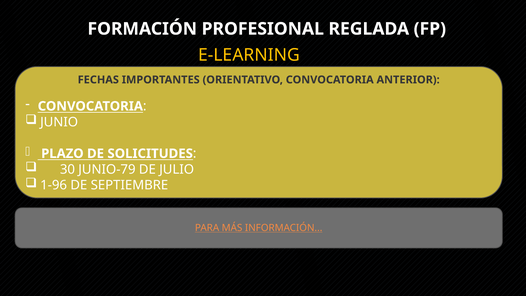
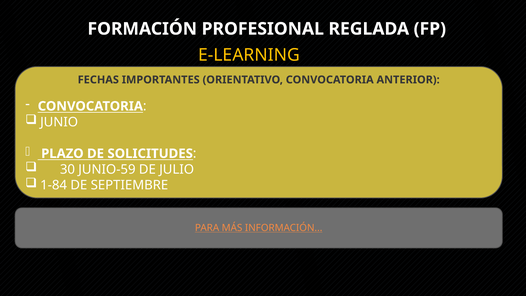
JUNIO-79: JUNIO-79 -> JUNIO-59
1-96: 1-96 -> 1-84
